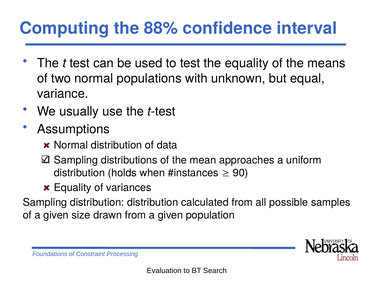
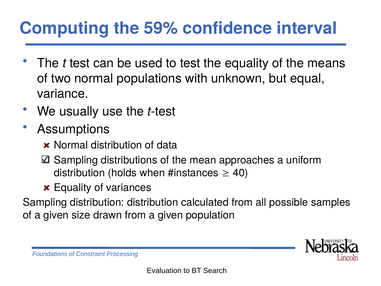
88%: 88% -> 59%
90: 90 -> 40
